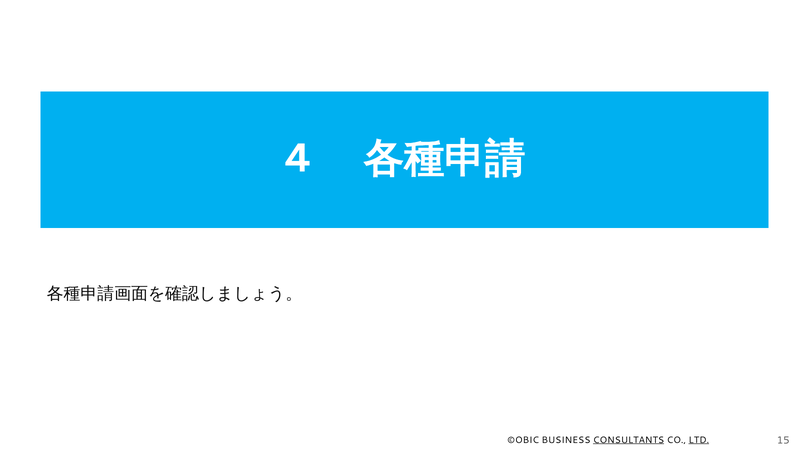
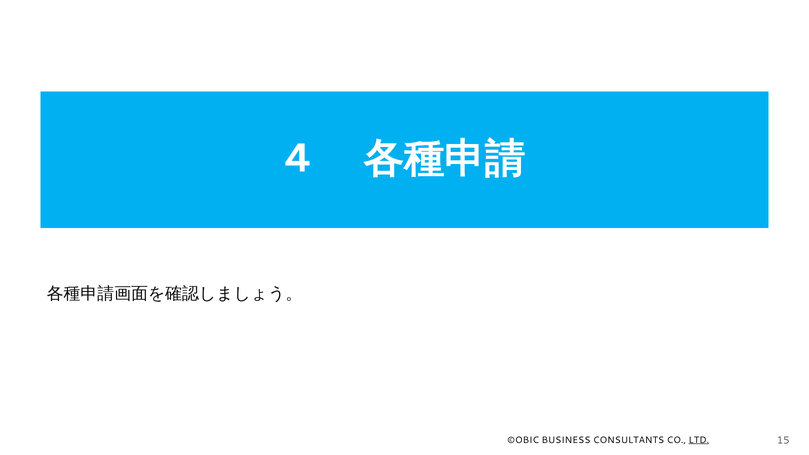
CONSULTANTS underline: present -> none
